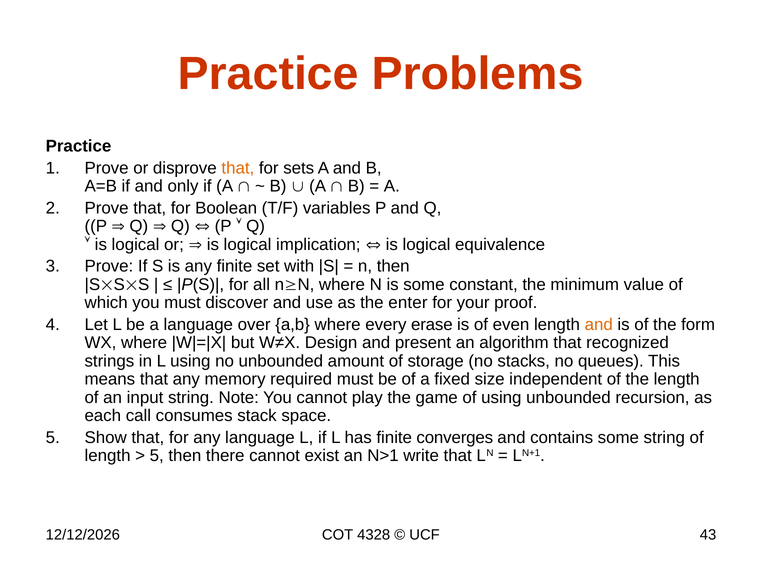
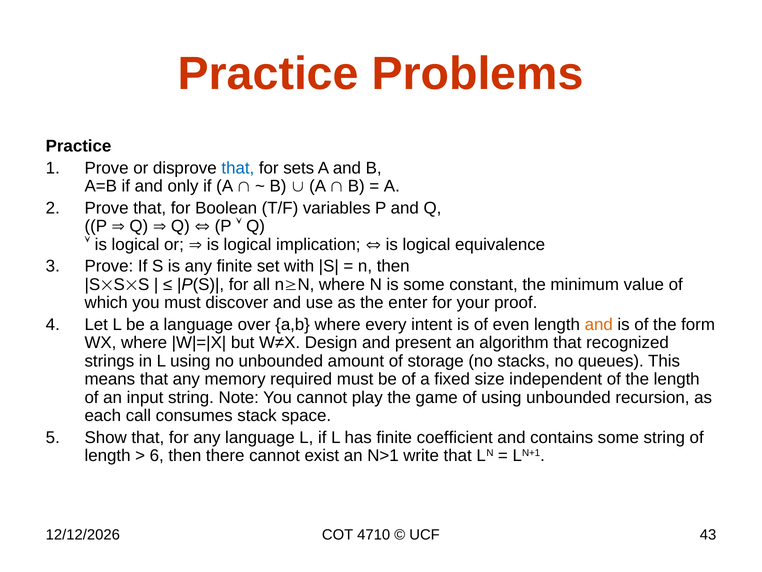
that at (238, 168) colour: orange -> blue
erase: erase -> intent
converges: converges -> coefficient
5 at (157, 455): 5 -> 6
4328: 4328 -> 4710
